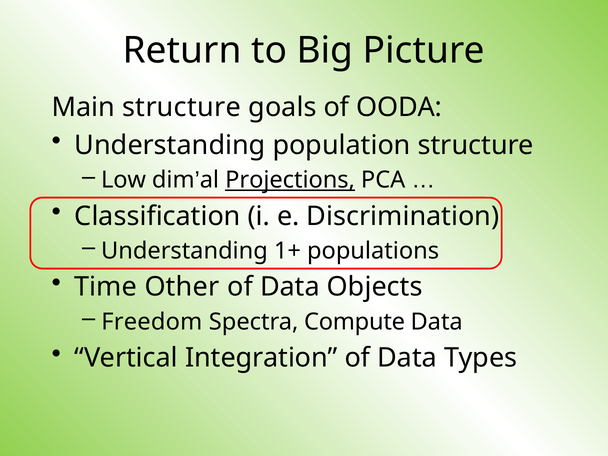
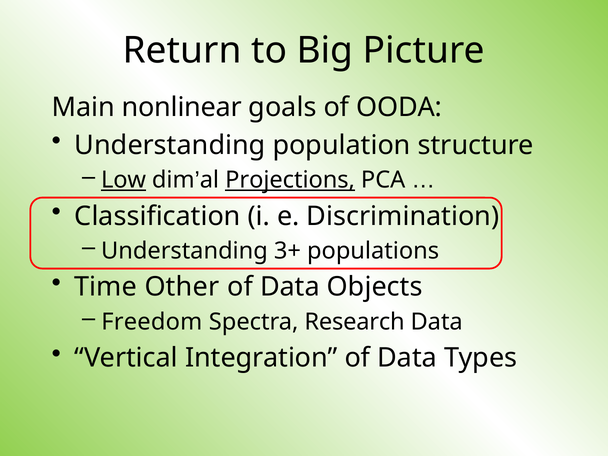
Main structure: structure -> nonlinear
Low underline: none -> present
1+: 1+ -> 3+
Compute: Compute -> Research
